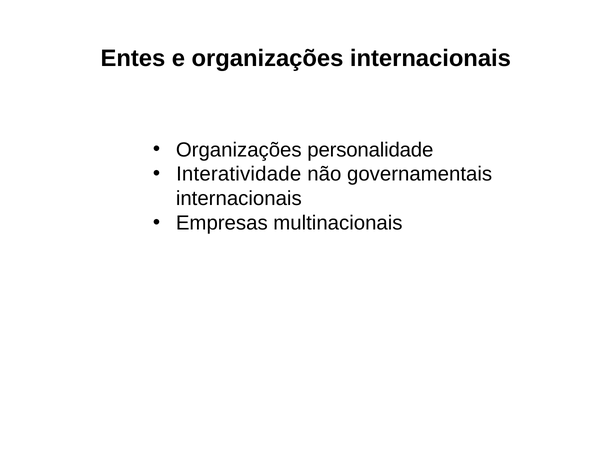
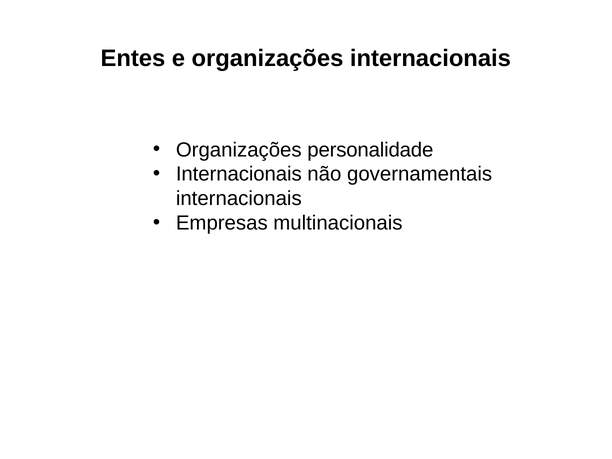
Interatividade at (239, 174): Interatividade -> Internacionais
